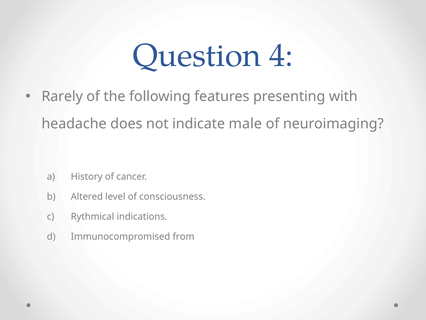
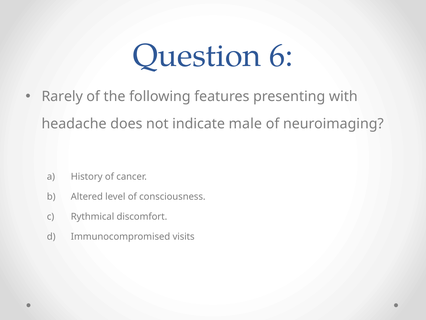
4: 4 -> 6
indications: indications -> discomfort
from: from -> visits
